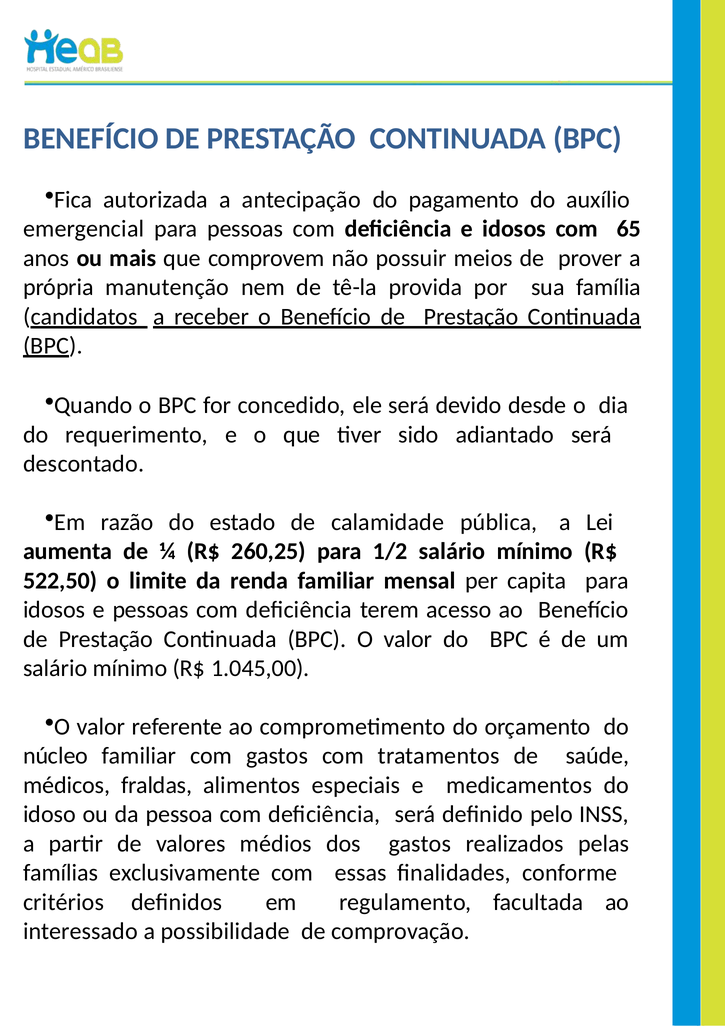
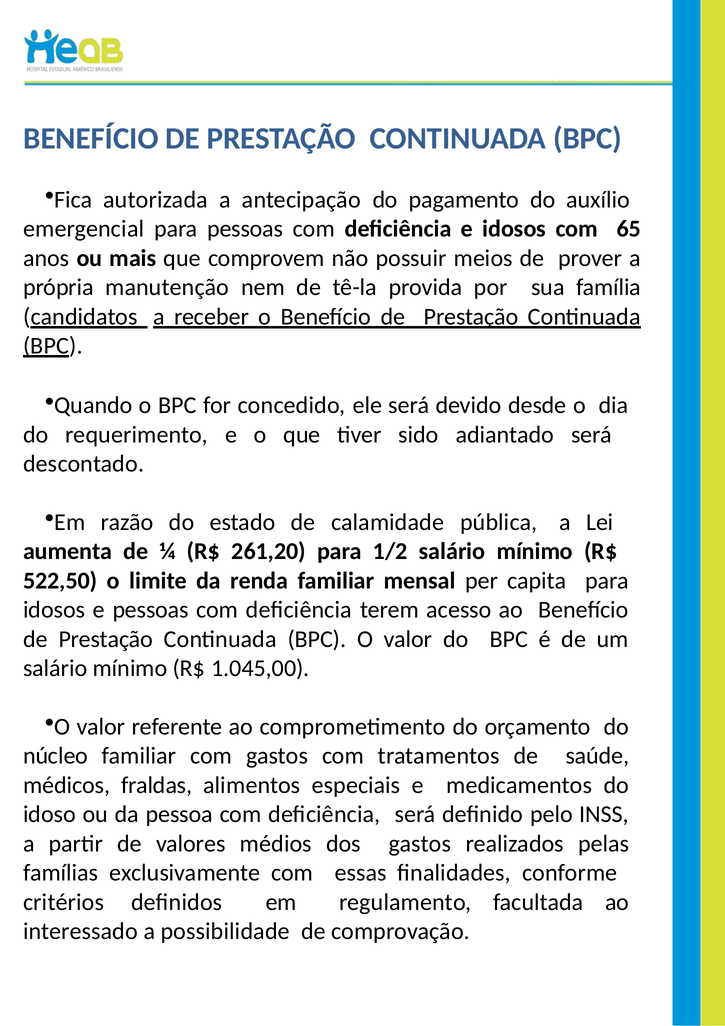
260,25: 260,25 -> 261,20
